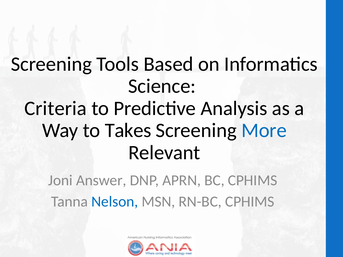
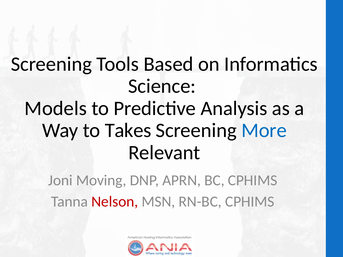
Criteria: Criteria -> Models
Answer: Answer -> Moving
Nelson colour: blue -> red
